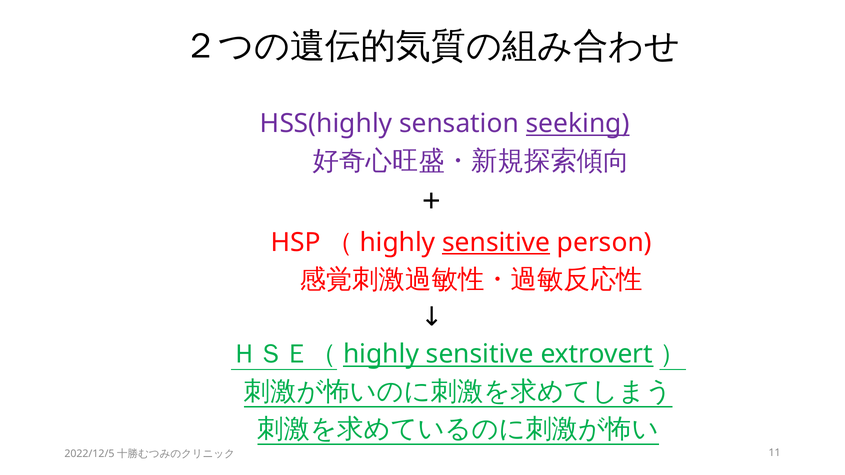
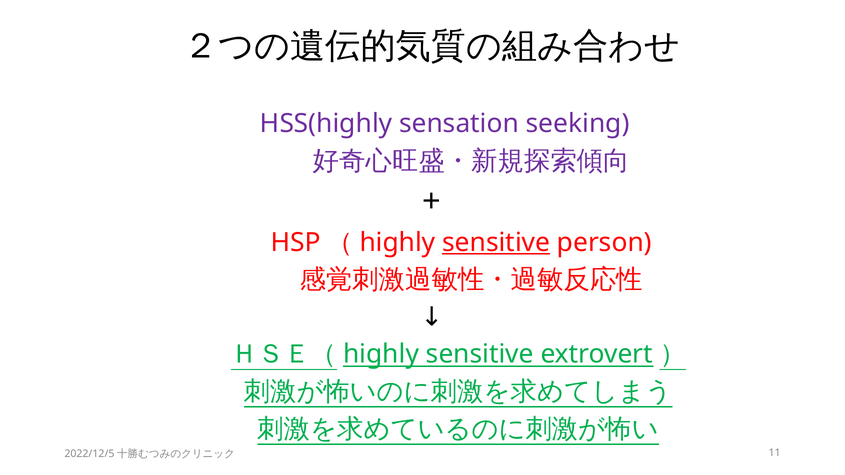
seeking underline: present -> none
